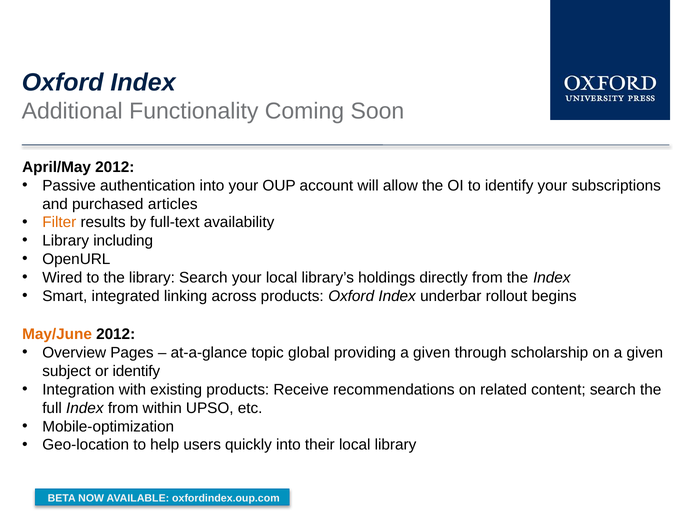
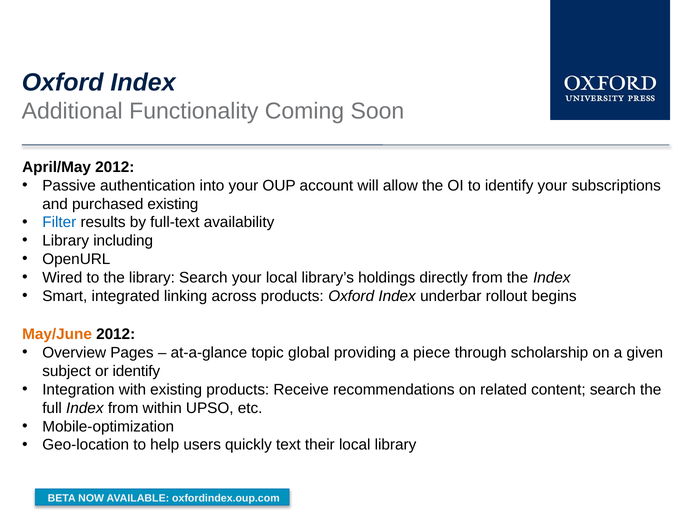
purchased articles: articles -> existing
Filter colour: orange -> blue
providing a given: given -> piece
quickly into: into -> text
